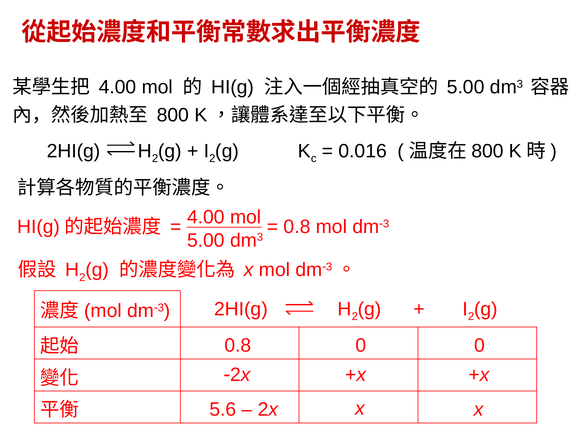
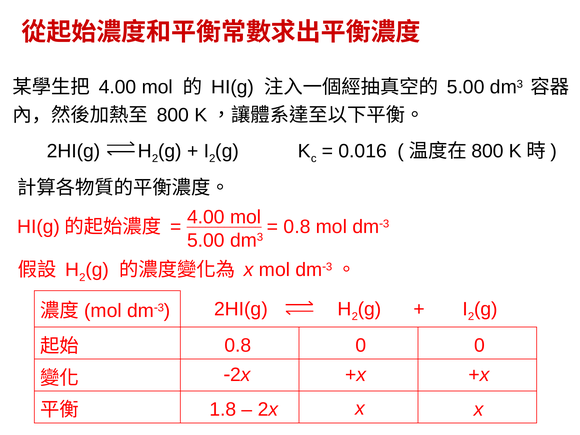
5.6: 5.6 -> 1.8
